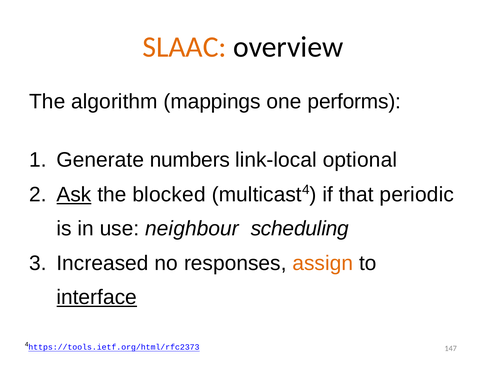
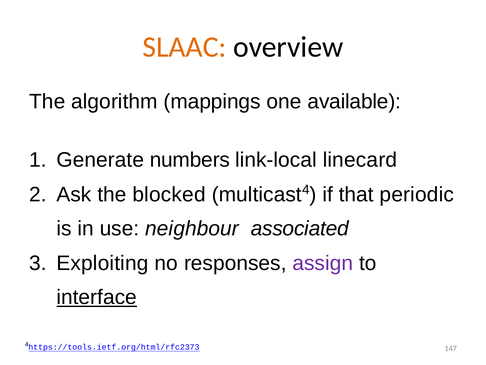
performs: performs -> available
optional: optional -> linecard
Ask underline: present -> none
scheduling: scheduling -> associated
Increased: Increased -> Exploiting
assign colour: orange -> purple
